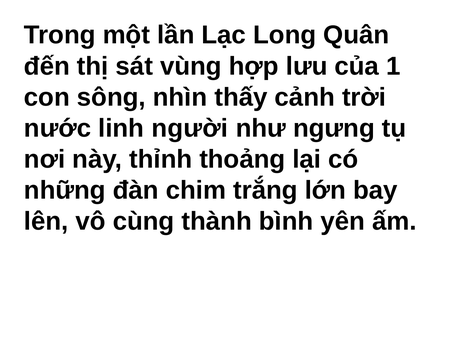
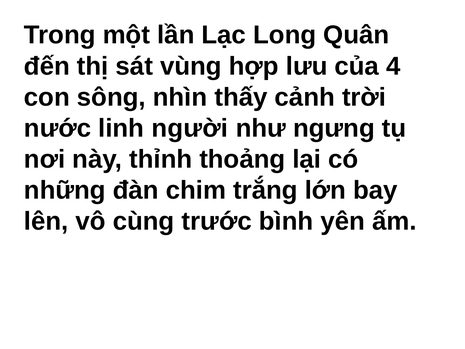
1: 1 -> 4
thành: thành -> trước
